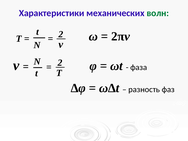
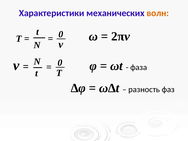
волн colour: green -> orange
2 at (61, 34): 2 -> 0
2 at (60, 63): 2 -> 0
